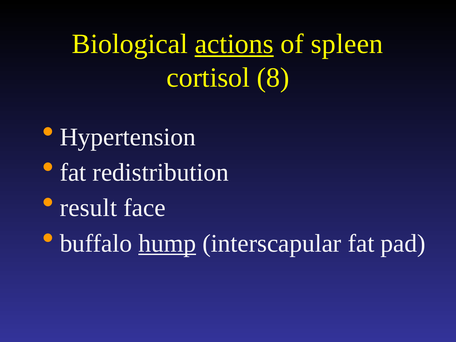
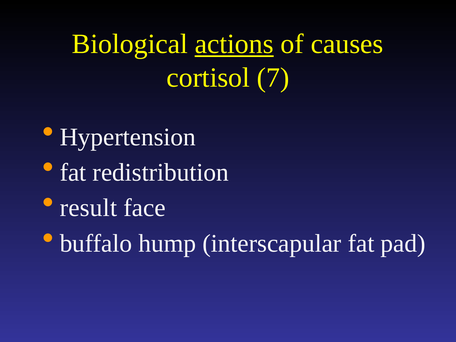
spleen: spleen -> causes
8: 8 -> 7
hump underline: present -> none
